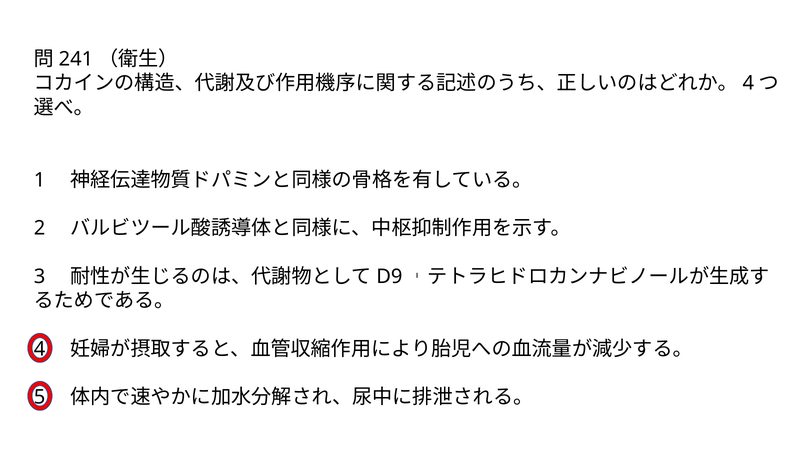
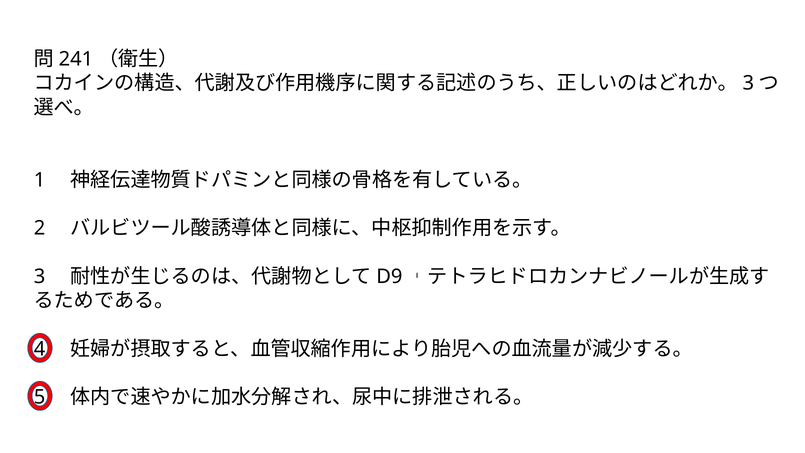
4 at (748, 83): 4 -> 3
